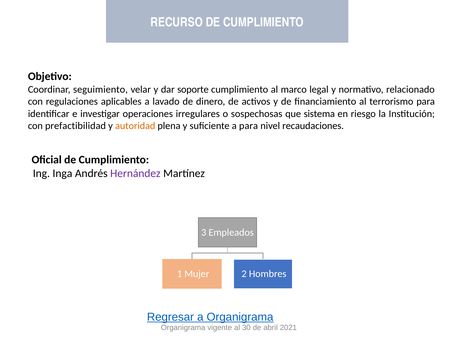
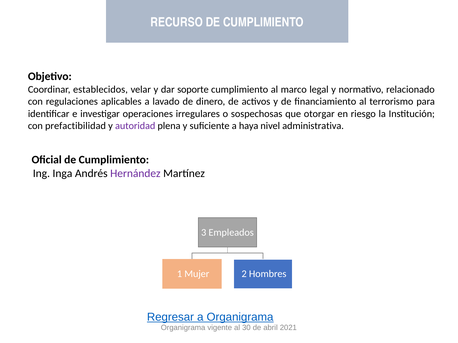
seguimiento: seguimiento -> establecidos
sistema: sistema -> otorgar
autoridad colour: orange -> purple
a para: para -> haya
recaudaciones: recaudaciones -> administrativa
